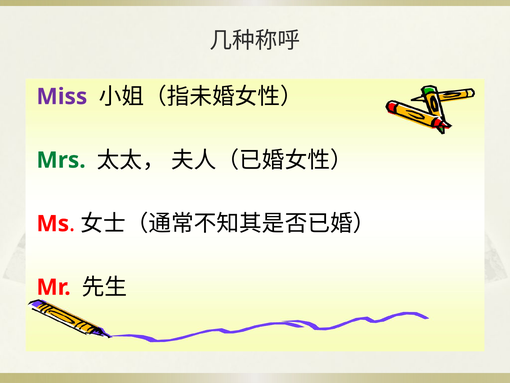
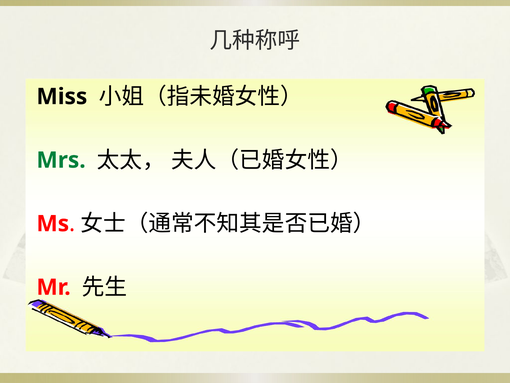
Miss colour: purple -> black
